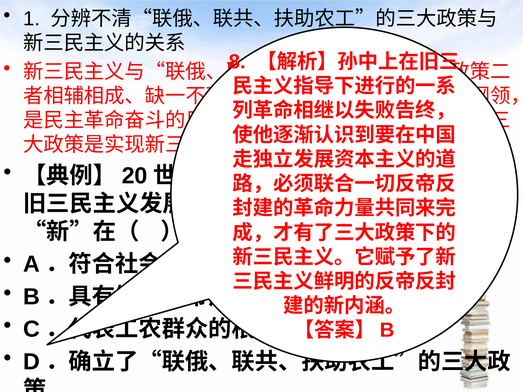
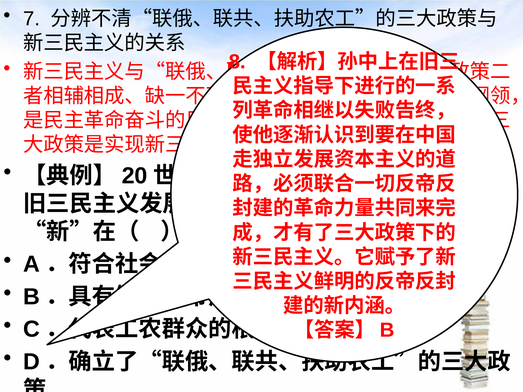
1: 1 -> 7
